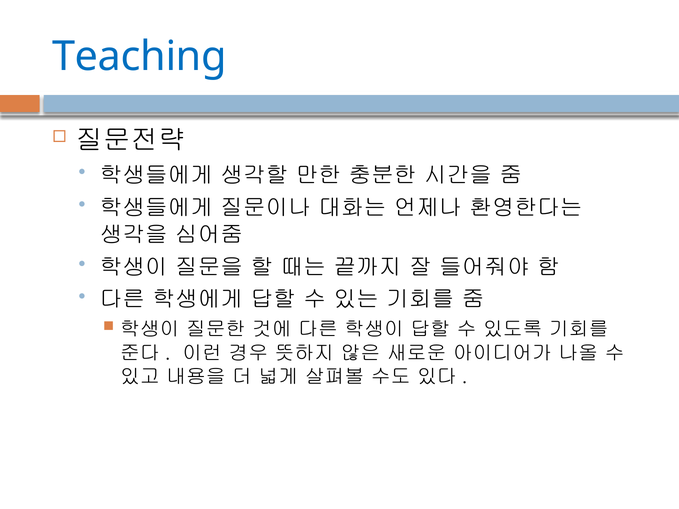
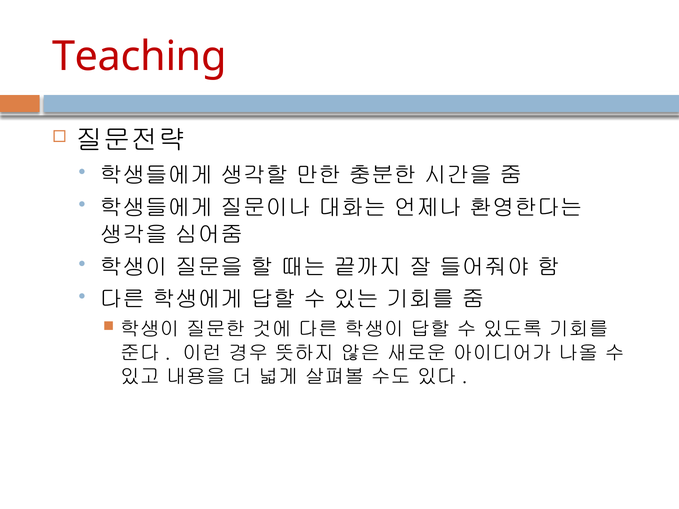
Teaching colour: blue -> red
